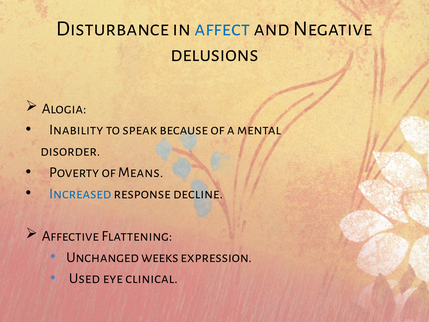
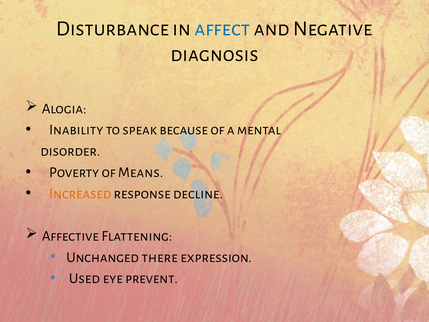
delusions: delusions -> diagnosis
Increased colour: blue -> orange
weeks: weeks -> there
clinical: clinical -> prevent
